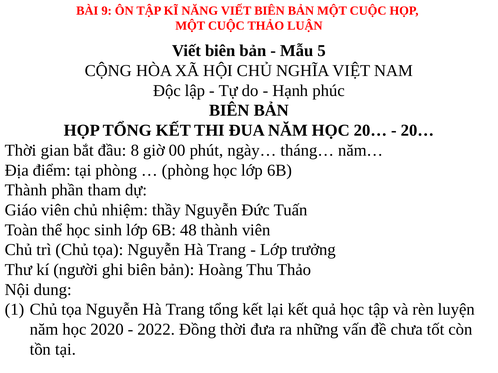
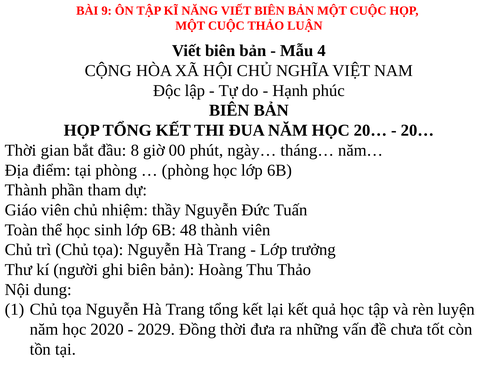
5: 5 -> 4
2022: 2022 -> 2029
